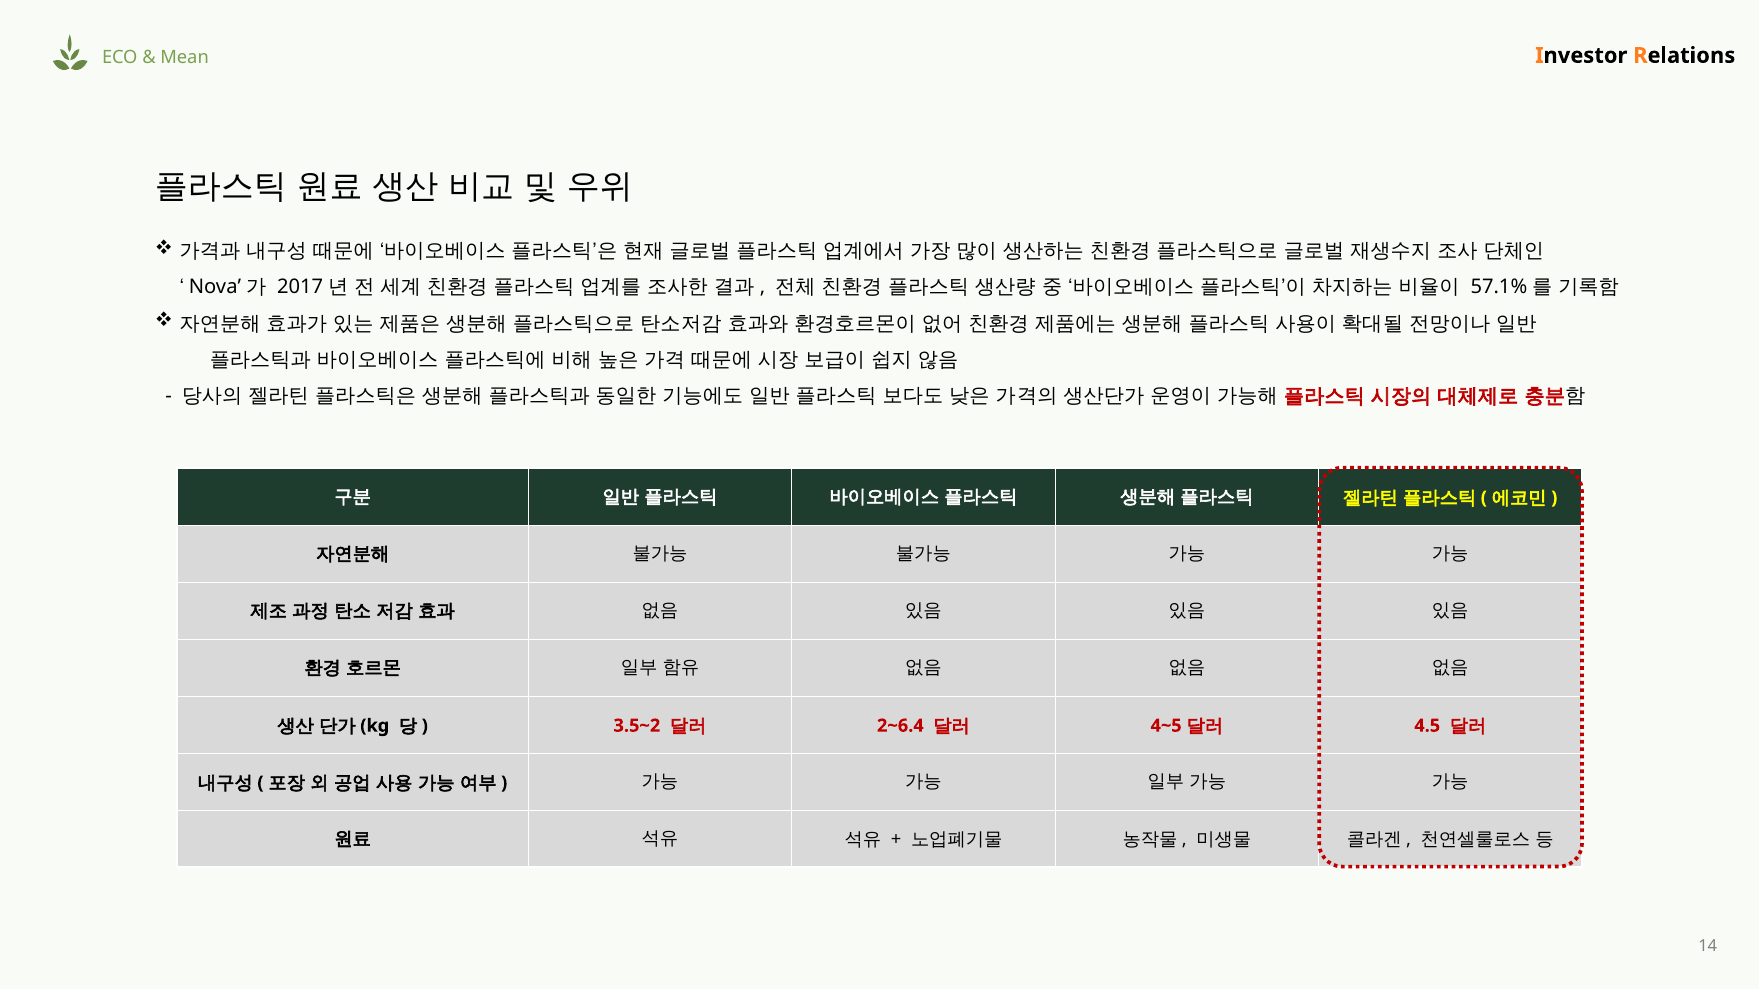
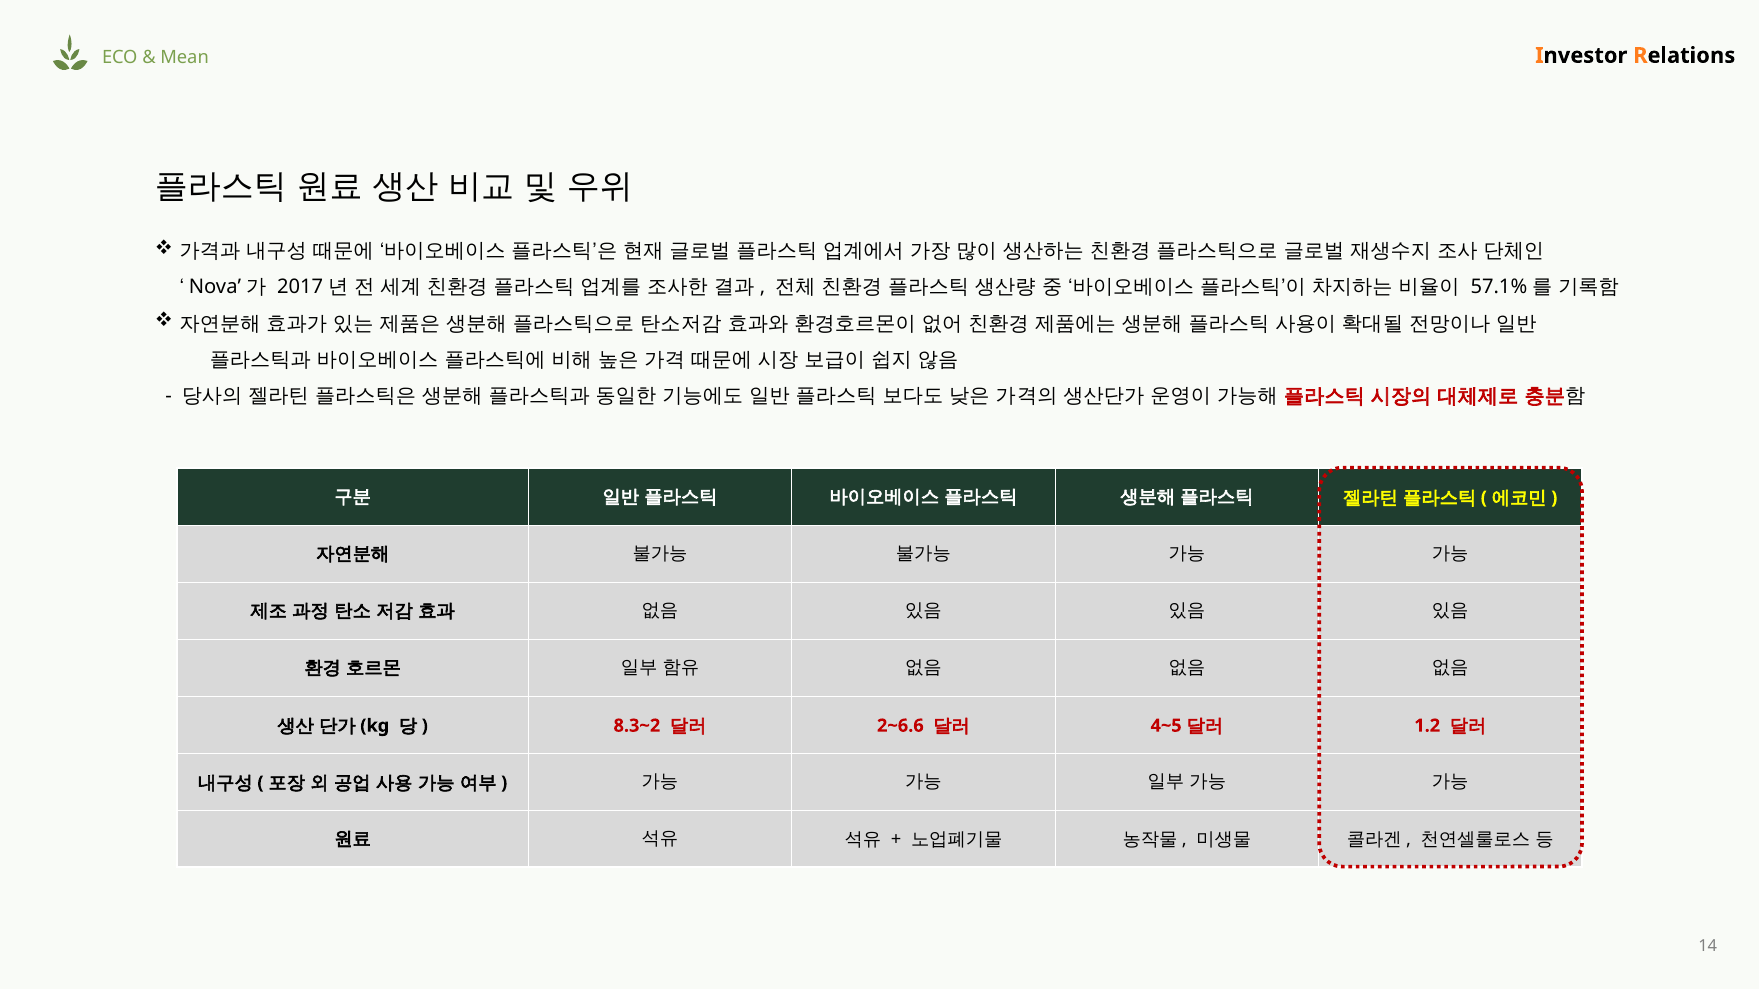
3.5~2: 3.5~2 -> 8.3~2
2~6.4: 2~6.4 -> 2~6.6
4.5: 4.5 -> 1.2
